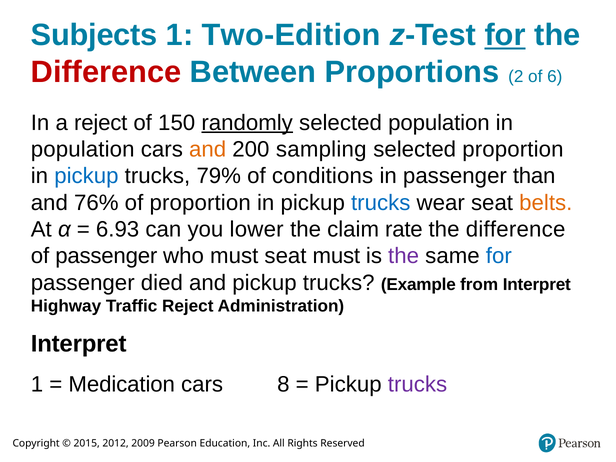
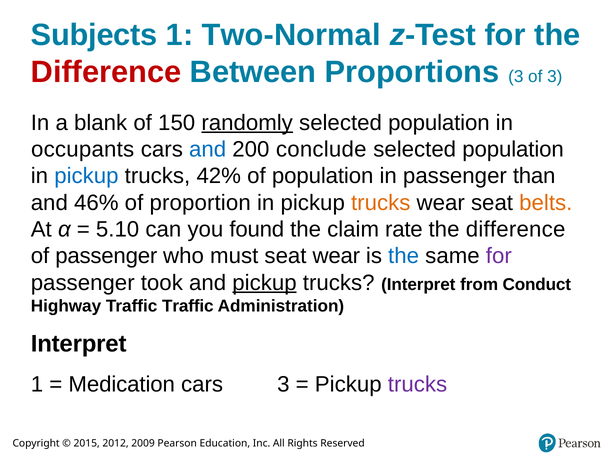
Two-Edition: Two-Edition -> Two-Normal
for at (505, 35) underline: present -> none
Proportions 2: 2 -> 3
of 6: 6 -> 3
a reject: reject -> blank
population at (83, 149): population -> occupants
and at (208, 149) colour: orange -> blue
sampling: sampling -> conclude
proportion at (513, 149): proportion -> population
79%: 79% -> 42%
of conditions: conditions -> population
76%: 76% -> 46%
trucks at (381, 203) colour: blue -> orange
6.93: 6.93 -> 5.10
lower: lower -> found
seat must: must -> wear
the at (404, 256) colour: purple -> blue
for at (499, 256) colour: blue -> purple
died: died -> took
pickup at (264, 283) underline: none -> present
trucks Example: Example -> Interpret
from Interpret: Interpret -> Conduct
Traffic Reject: Reject -> Traffic
cars 8: 8 -> 3
